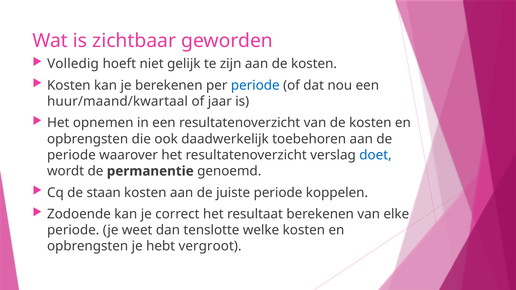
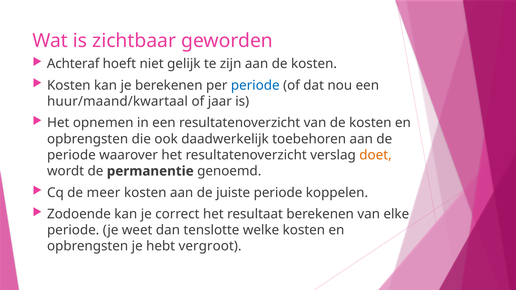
Volledig: Volledig -> Achteraf
doet colour: blue -> orange
staan: staan -> meer
